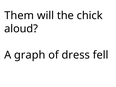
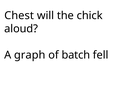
Them: Them -> Chest
dress: dress -> batch
